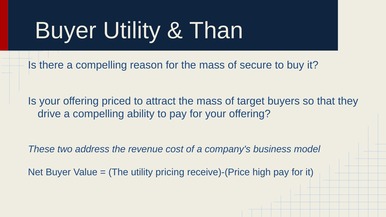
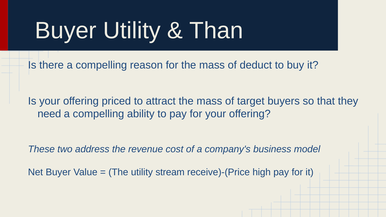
secure: secure -> deduct
drive: drive -> need
pricing: pricing -> stream
